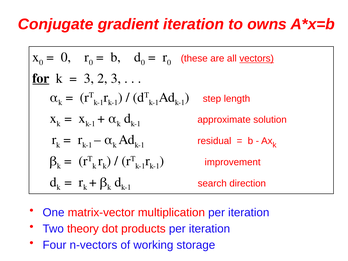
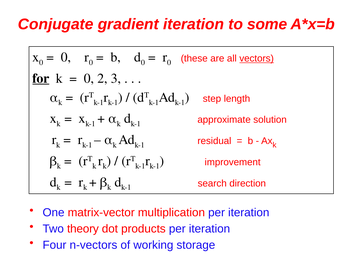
owns: owns -> some
3 at (89, 78): 3 -> 0
